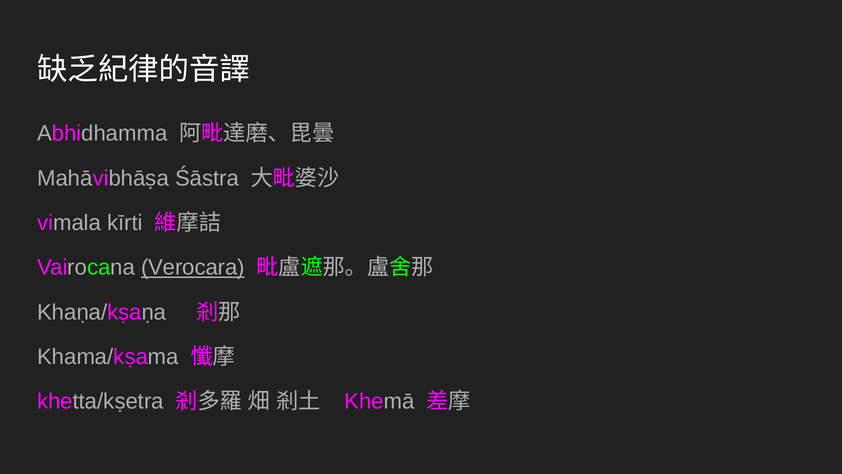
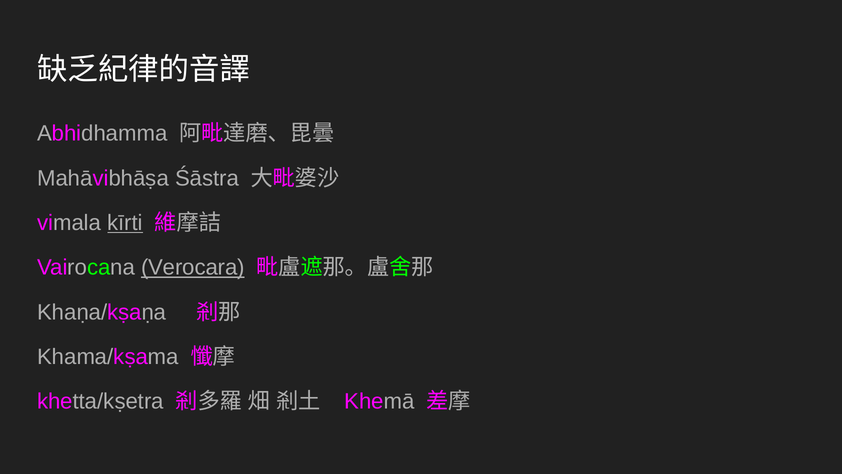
kīrti underline: none -> present
